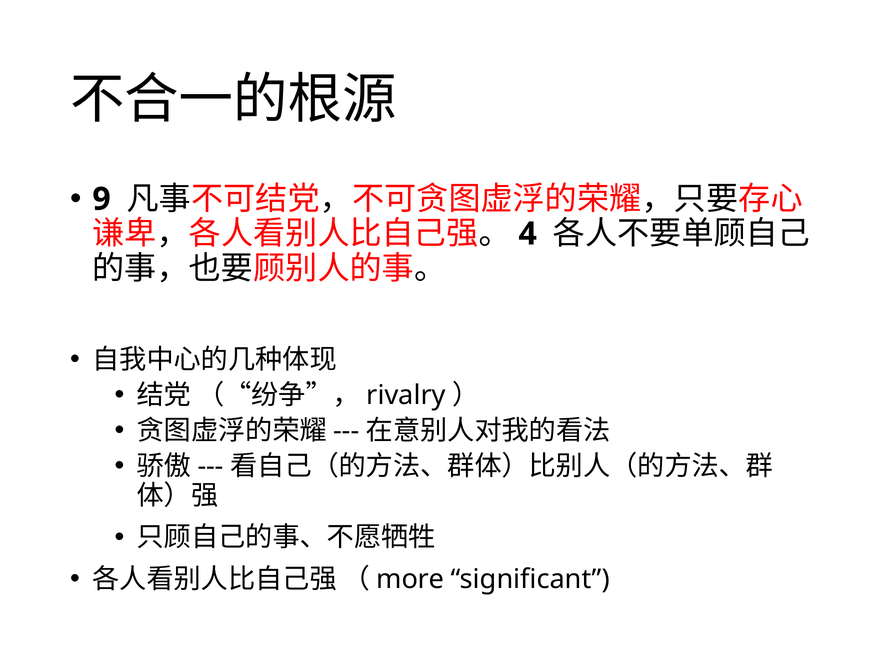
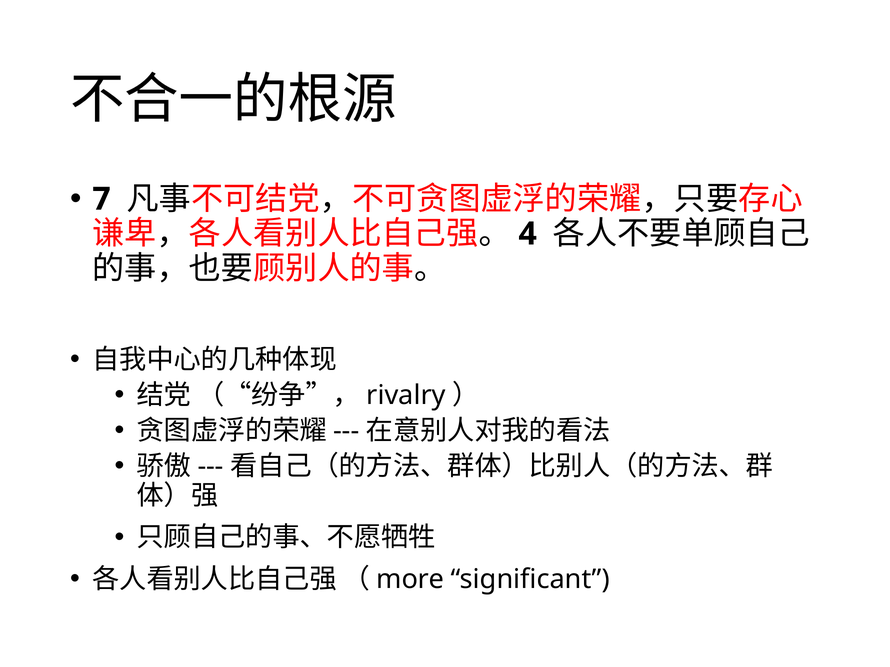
9: 9 -> 7
